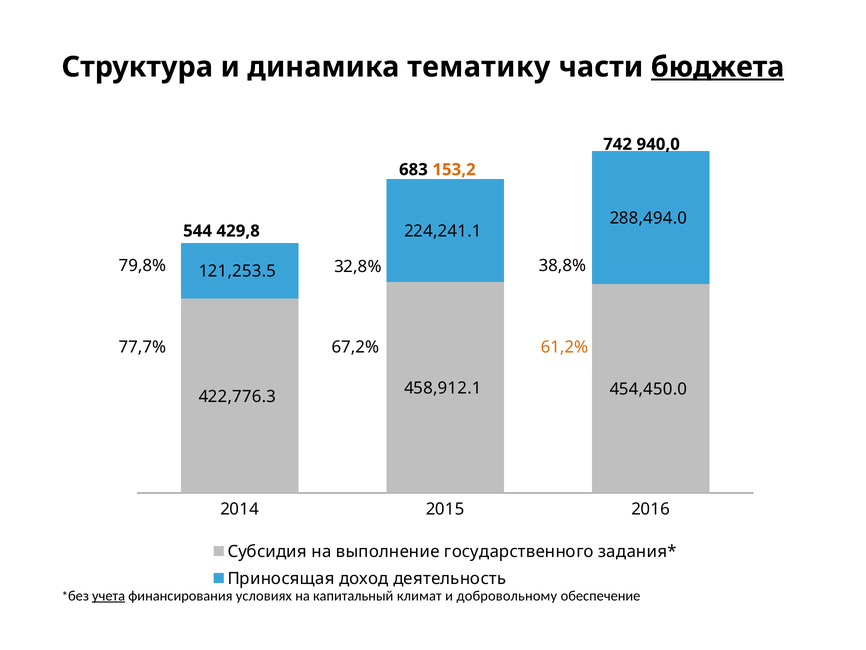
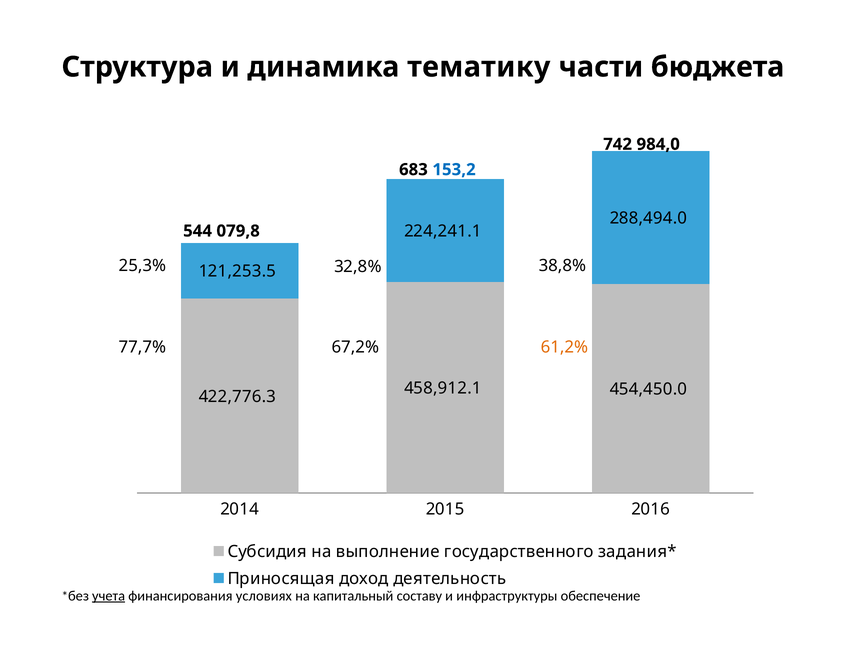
бюджета underline: present -> none
940,0: 940,0 -> 984,0
153,2 colour: orange -> blue
429,8: 429,8 -> 079,8
79,8%: 79,8% -> 25,3%
климат: климат -> составу
добровольному: добровольному -> инфраструктуры
